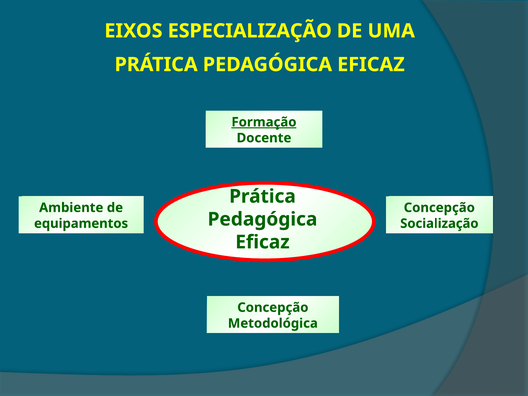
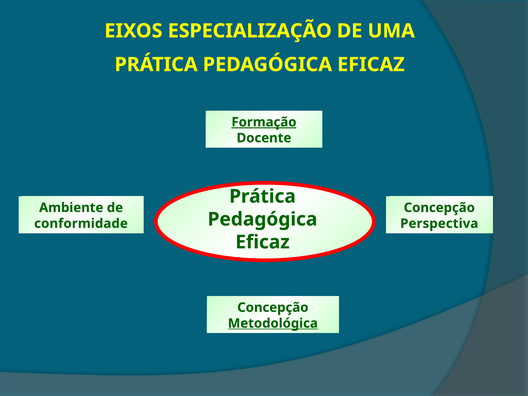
equipamentos: equipamentos -> conformidade
Socialização: Socialização -> Perspectiva
Metodológica underline: none -> present
